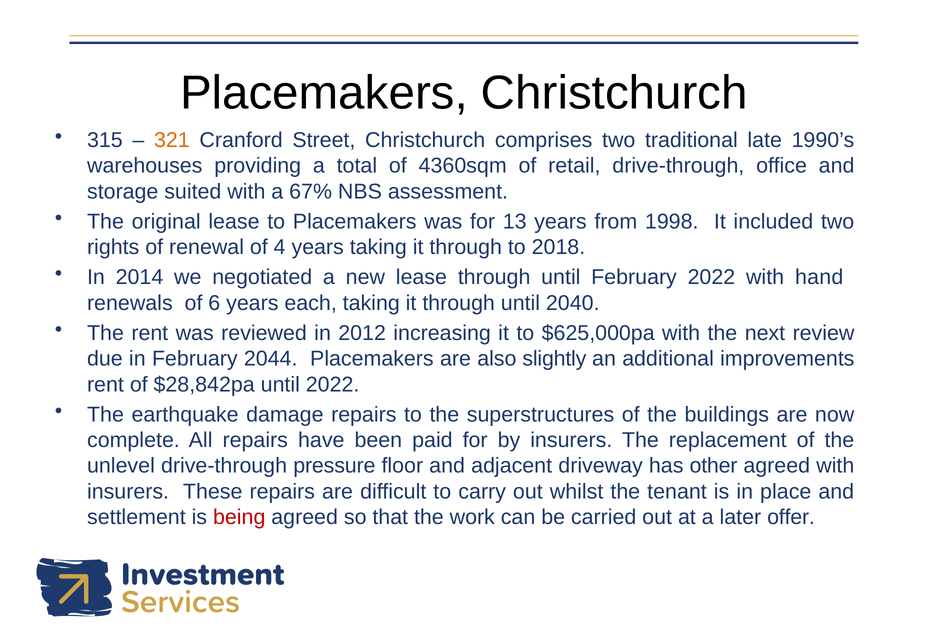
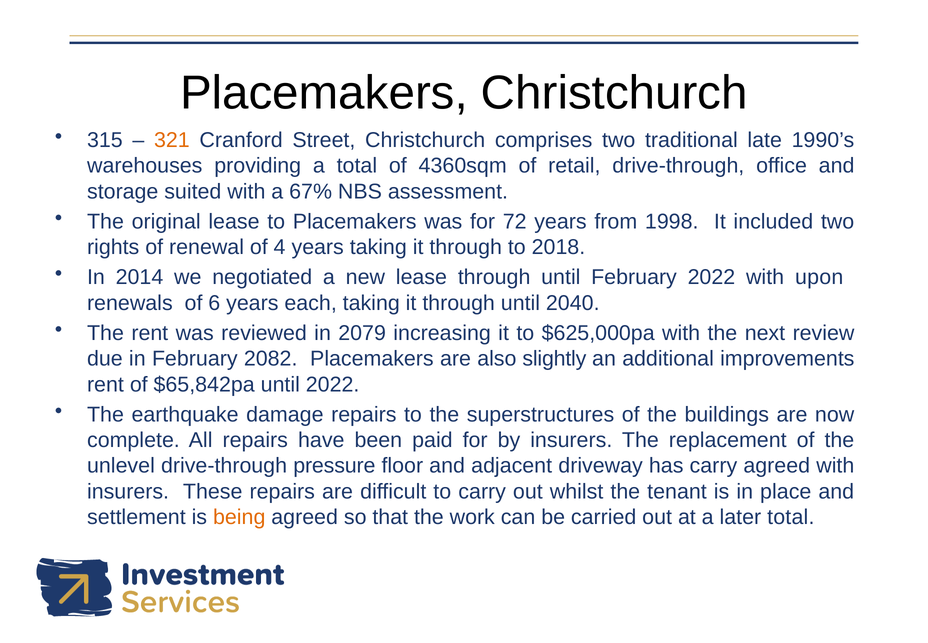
13: 13 -> 72
hand: hand -> upon
2012: 2012 -> 2079
2044: 2044 -> 2082
$28,842pa: $28,842pa -> $65,842pa
has other: other -> carry
being colour: red -> orange
later offer: offer -> total
